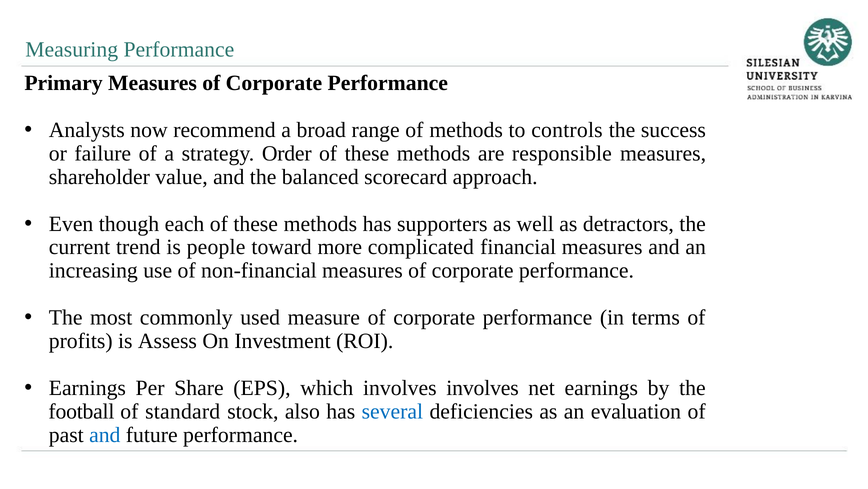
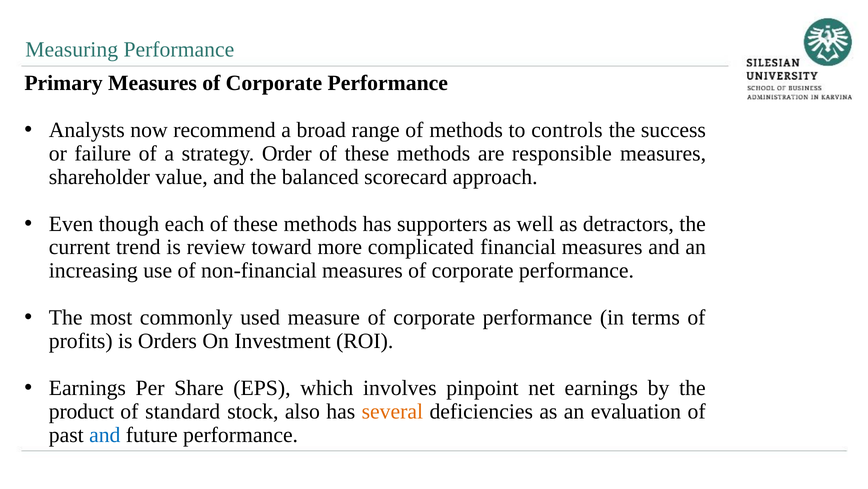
people: people -> review
Assess: Assess -> Orders
involves involves: involves -> pinpoint
football: football -> product
several colour: blue -> orange
